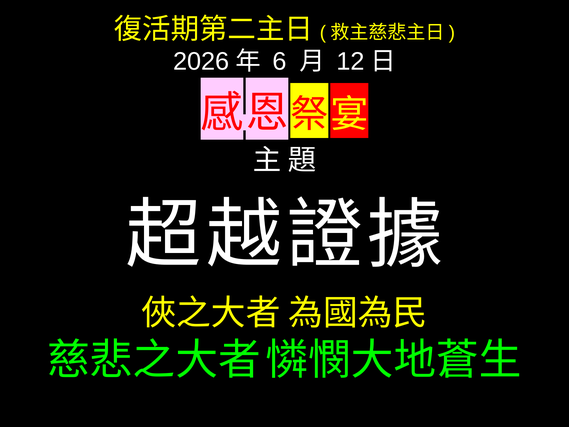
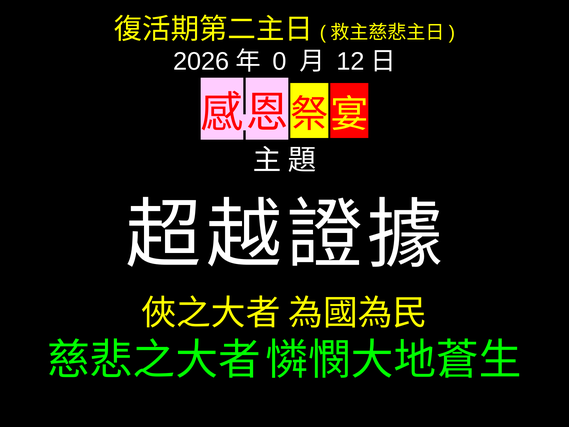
6: 6 -> 0
